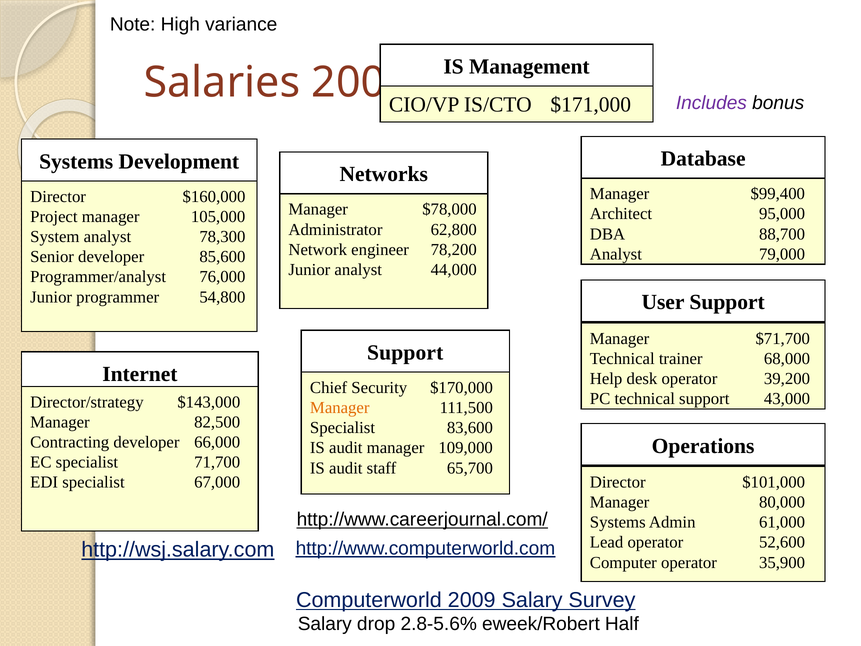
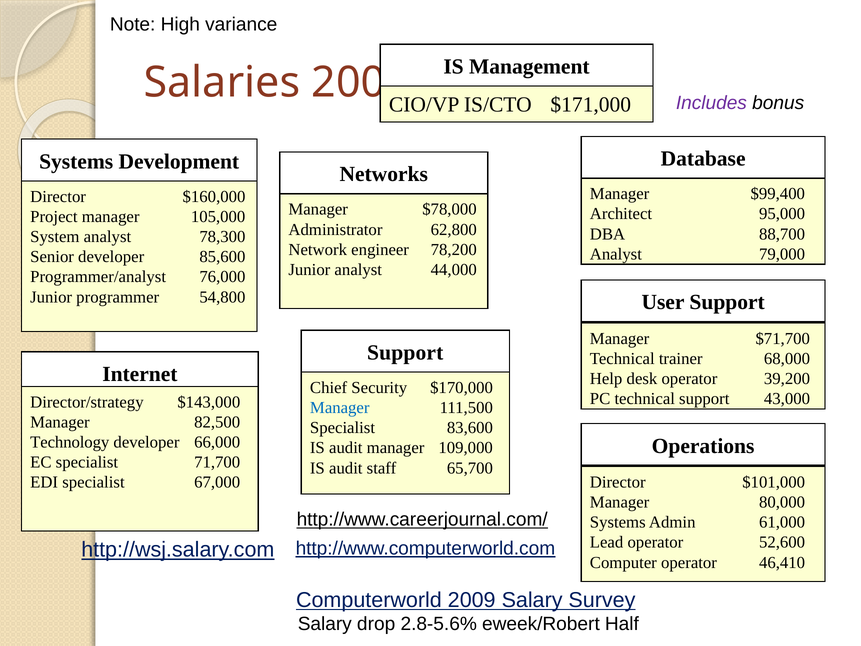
Manager at (340, 408) colour: orange -> blue
Contracting: Contracting -> Technology
35,900: 35,900 -> 46,410
